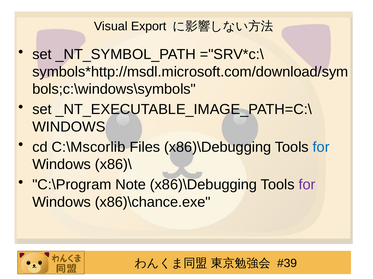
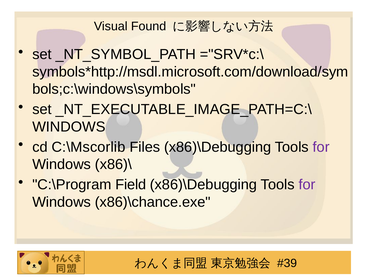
Export: Export -> Found
for at (321, 147) colour: blue -> purple
Note: Note -> Field
